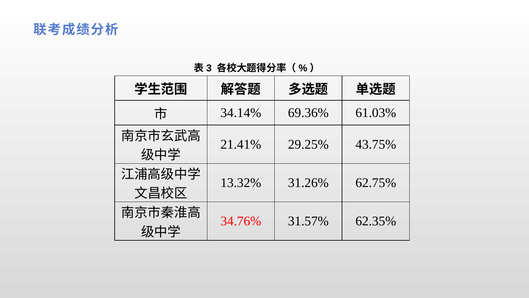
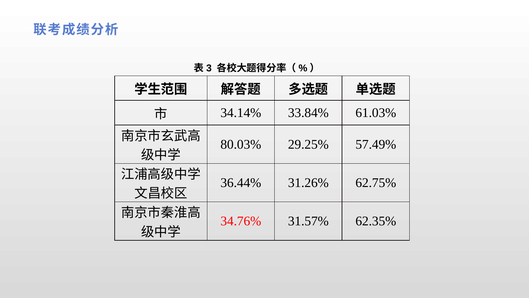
69.36%: 69.36% -> 33.84%
21.41%: 21.41% -> 80.03%
43.75%: 43.75% -> 57.49%
13.32%: 13.32% -> 36.44%
